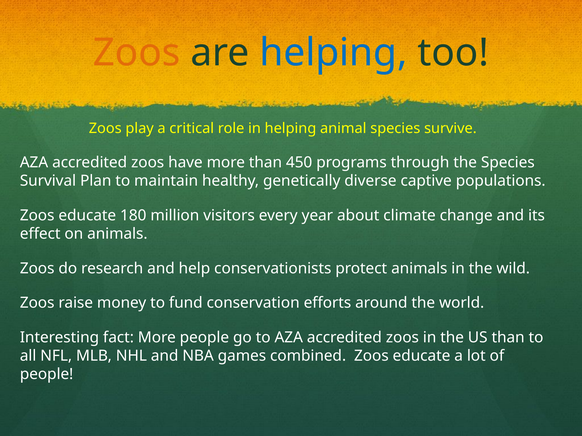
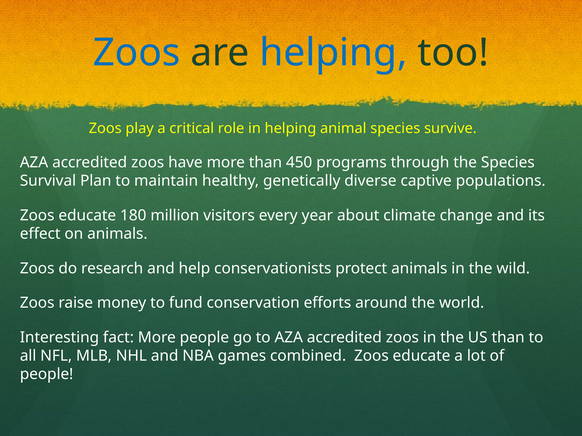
Zoos at (137, 53) colour: orange -> blue
